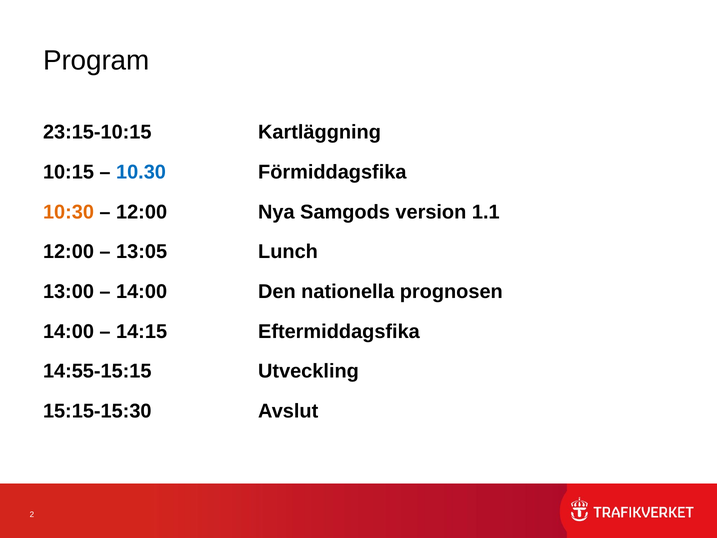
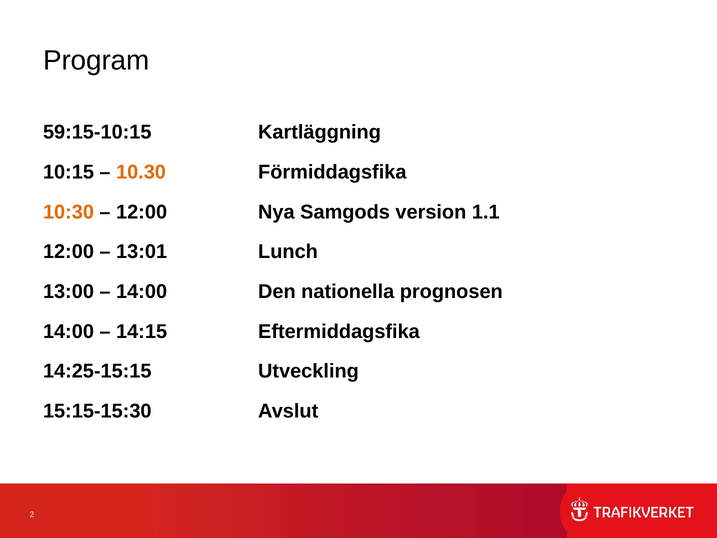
23:15-10:15: 23:15-10:15 -> 59:15-10:15
10.30 colour: blue -> orange
13:05: 13:05 -> 13:01
14:55-15:15: 14:55-15:15 -> 14:25-15:15
